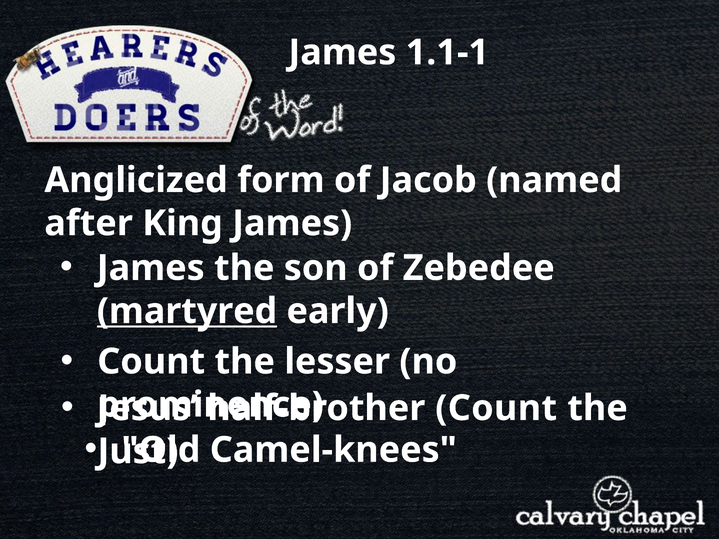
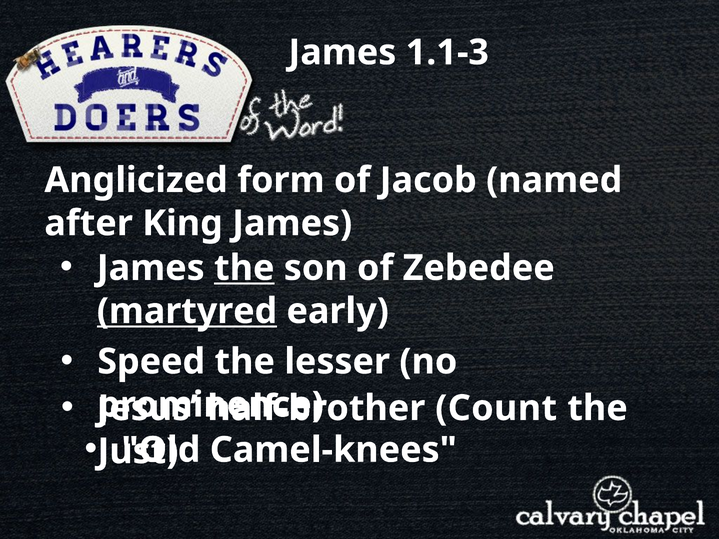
1.1-1: 1.1-1 -> 1.1-3
the at (244, 268) underline: none -> present
Count at (151, 362): Count -> Speed
